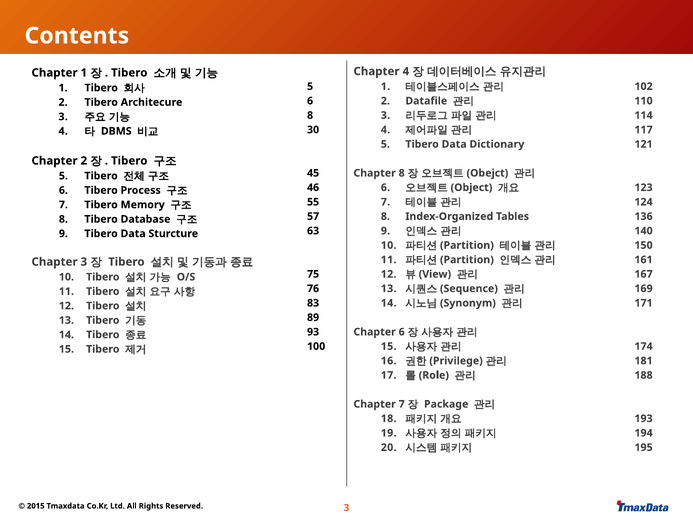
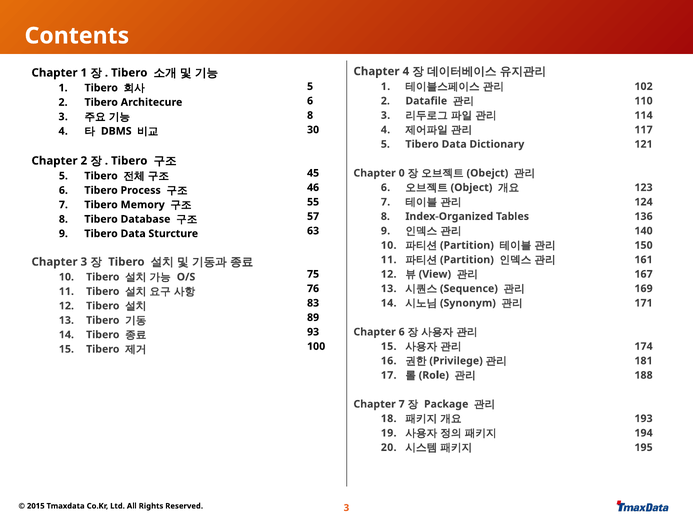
Chapter 8: 8 -> 0
